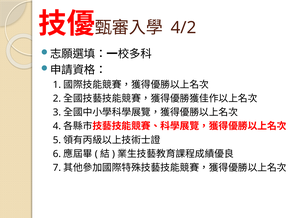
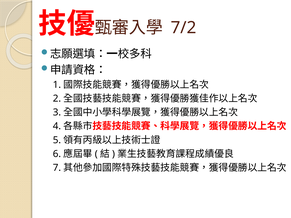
4/2: 4/2 -> 7/2
